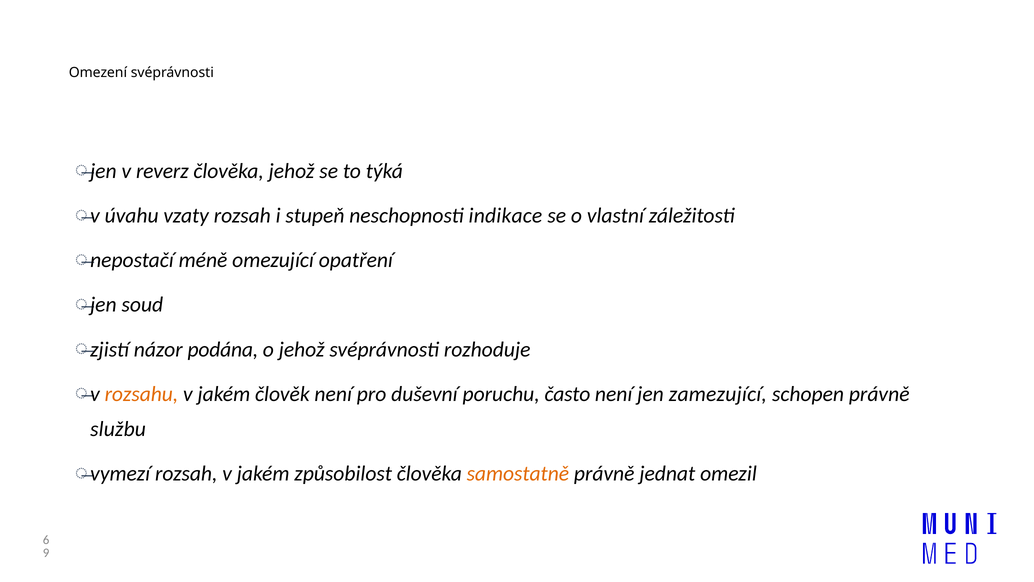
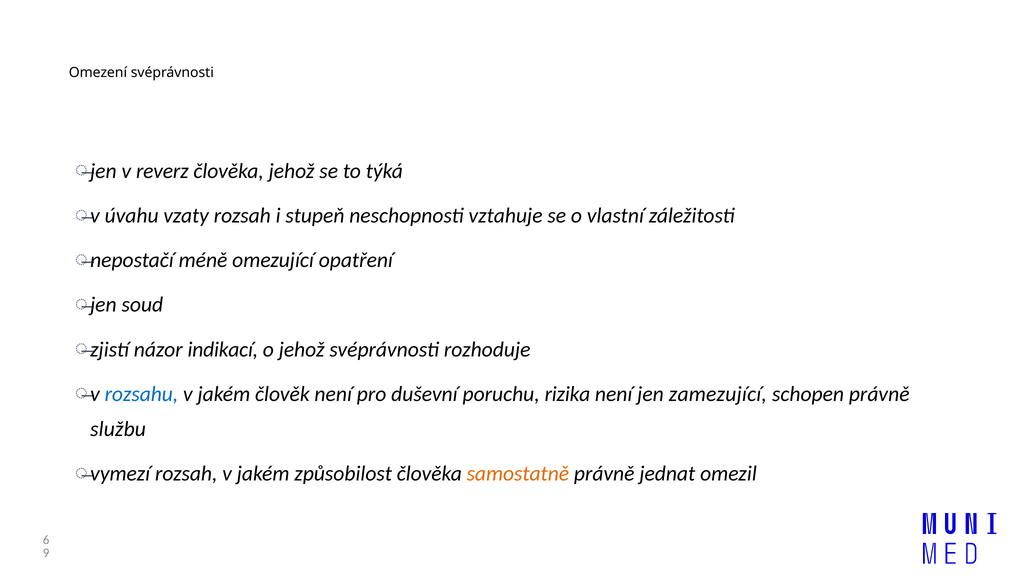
indikace: indikace -> vztahuje
podána: podána -> indikací
rozsahu colour: orange -> blue
často: často -> rizika
